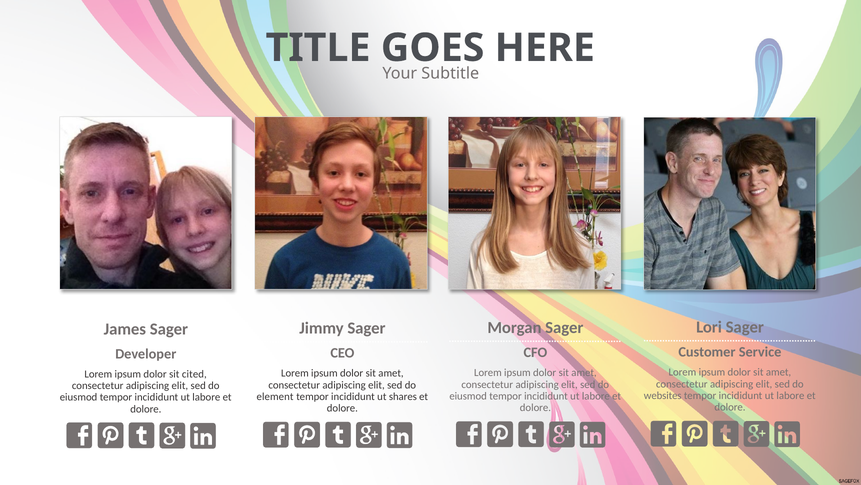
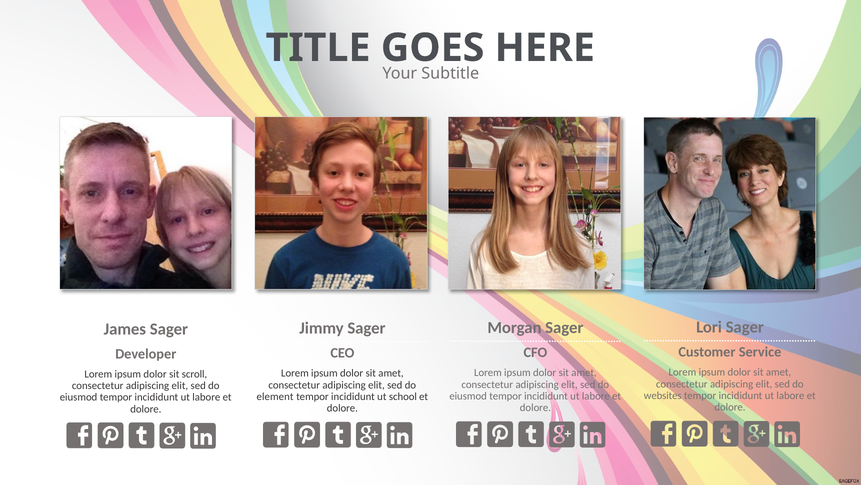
cited: cited -> scroll
shares: shares -> school
